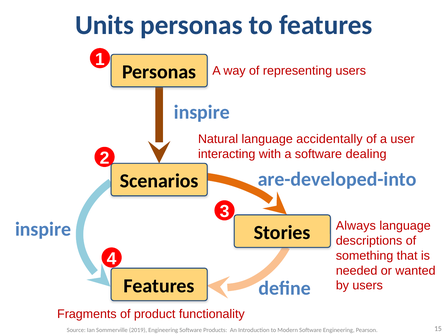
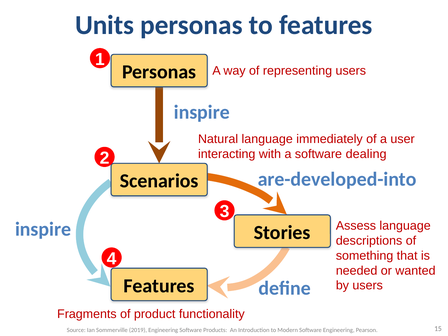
accidentally: accidentally -> immediately
Always: Always -> Assess
